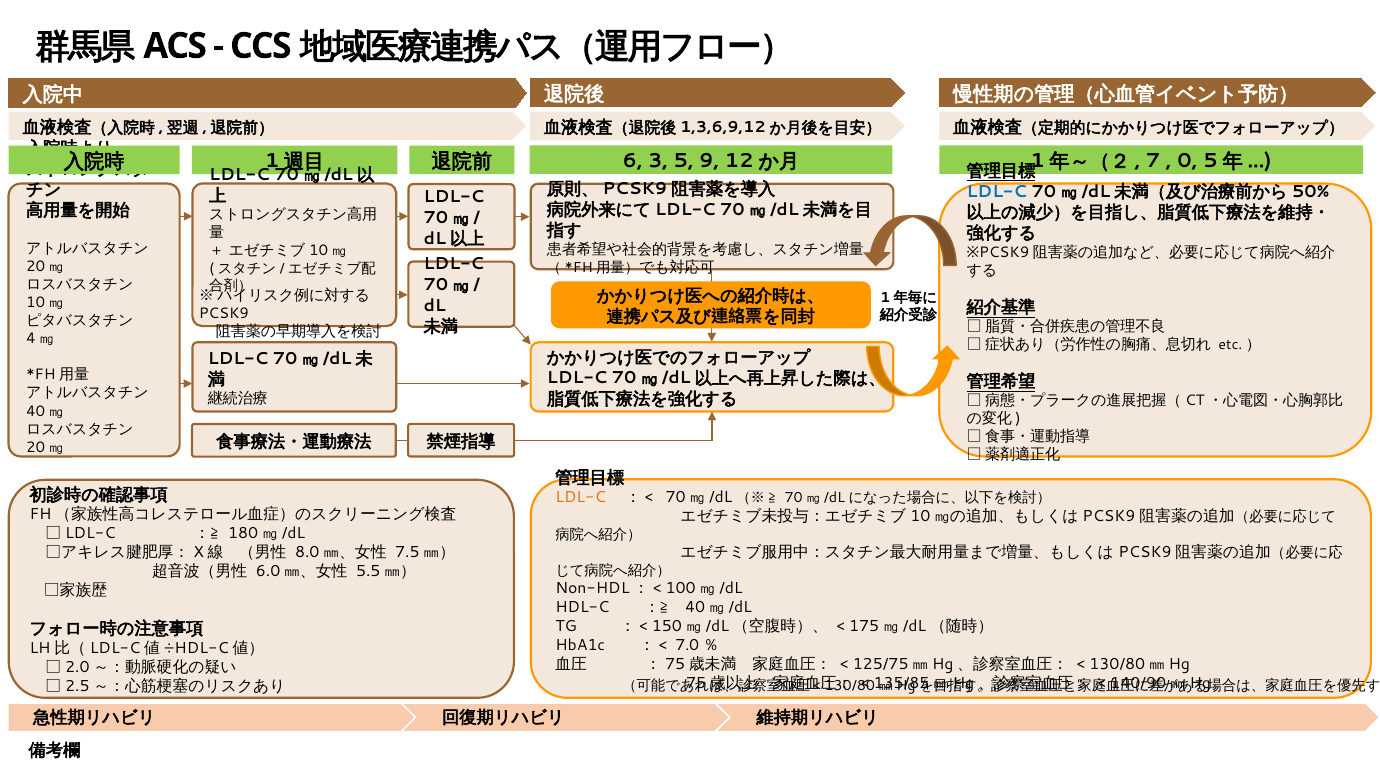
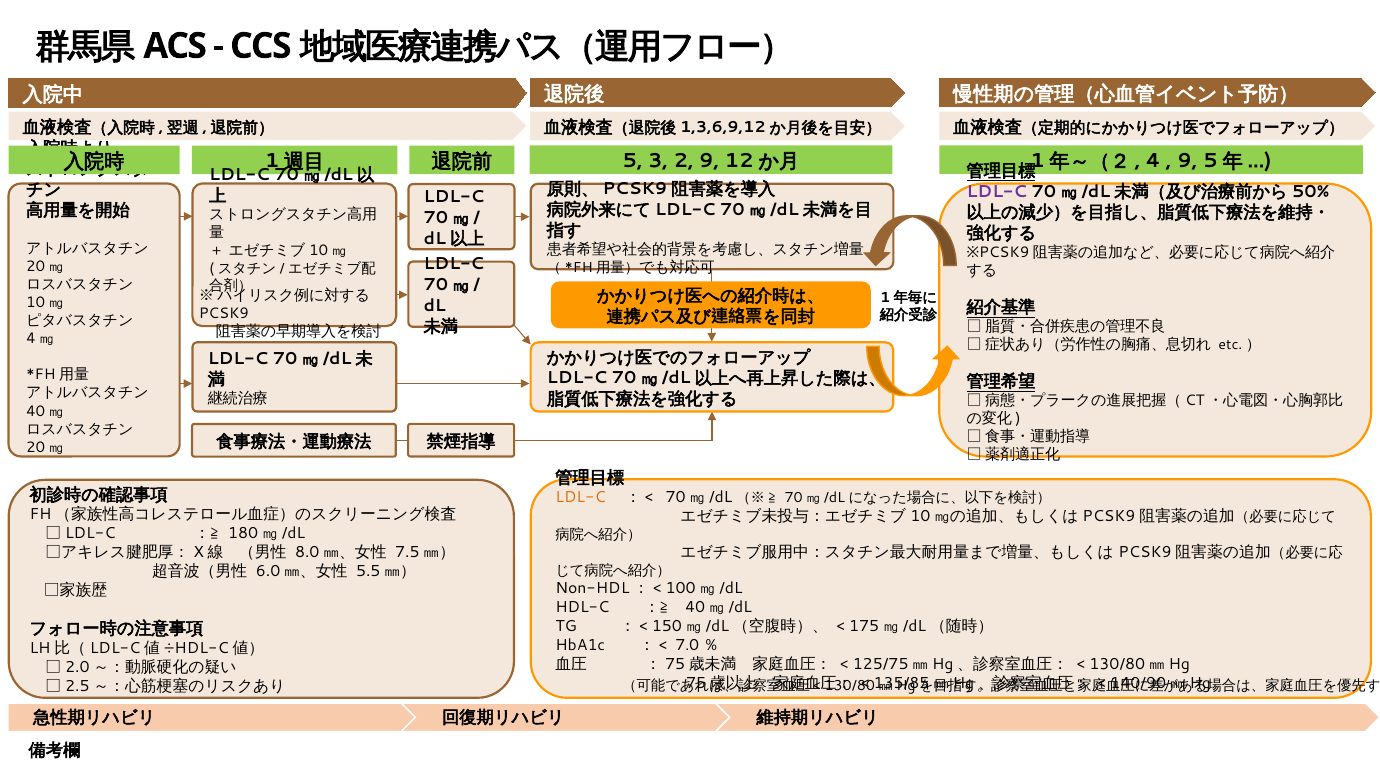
6 at (633, 161): 6 -> 5
3 5: 5 -> 2
7: 7 -> 4
0 at (1187, 161): 0 -> 9
LDL-C at (997, 192) colour: blue -> purple
